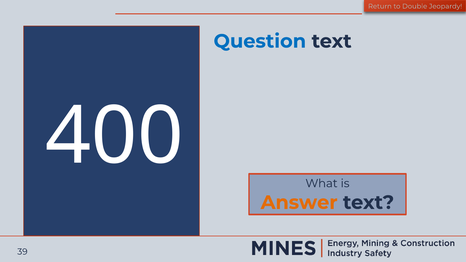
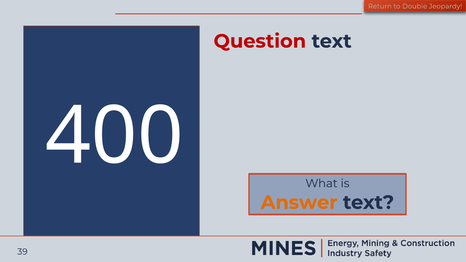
Question colour: blue -> red
